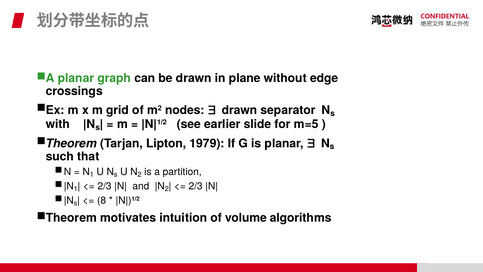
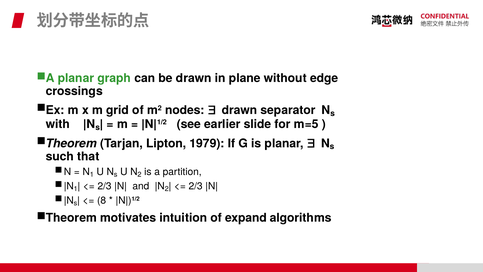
volume: volume -> expand
